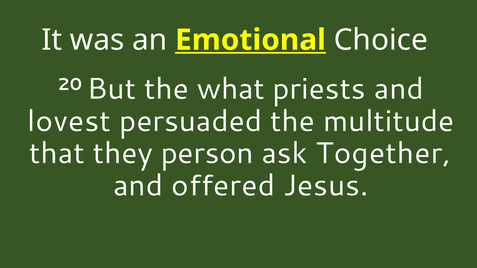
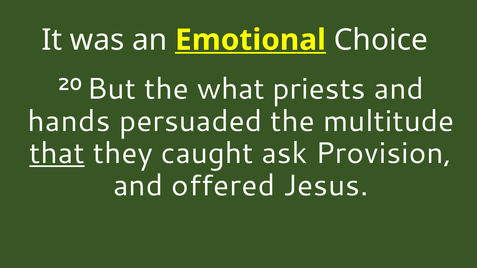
lovest: lovest -> hands
that underline: none -> present
person: person -> caught
Together: Together -> Provision
